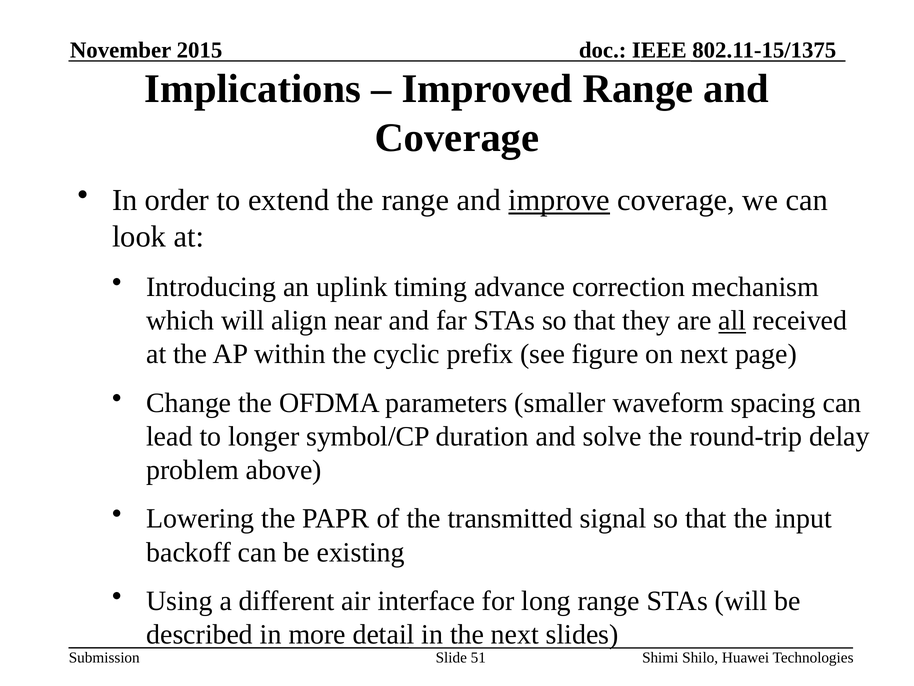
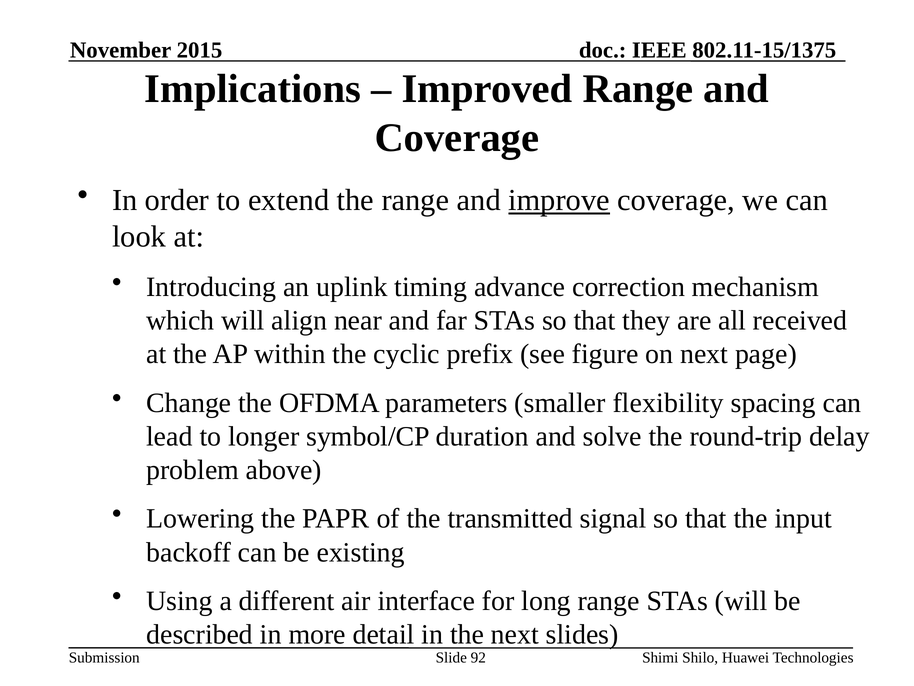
all underline: present -> none
waveform: waveform -> flexibility
51: 51 -> 92
